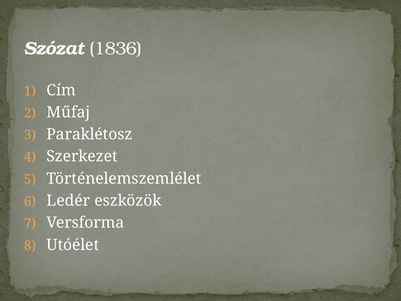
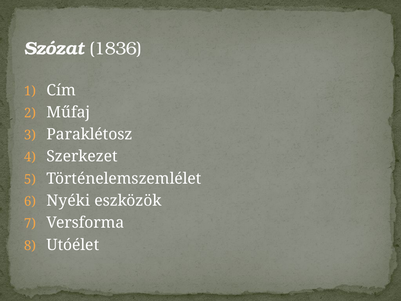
Ledér: Ledér -> Nyéki
